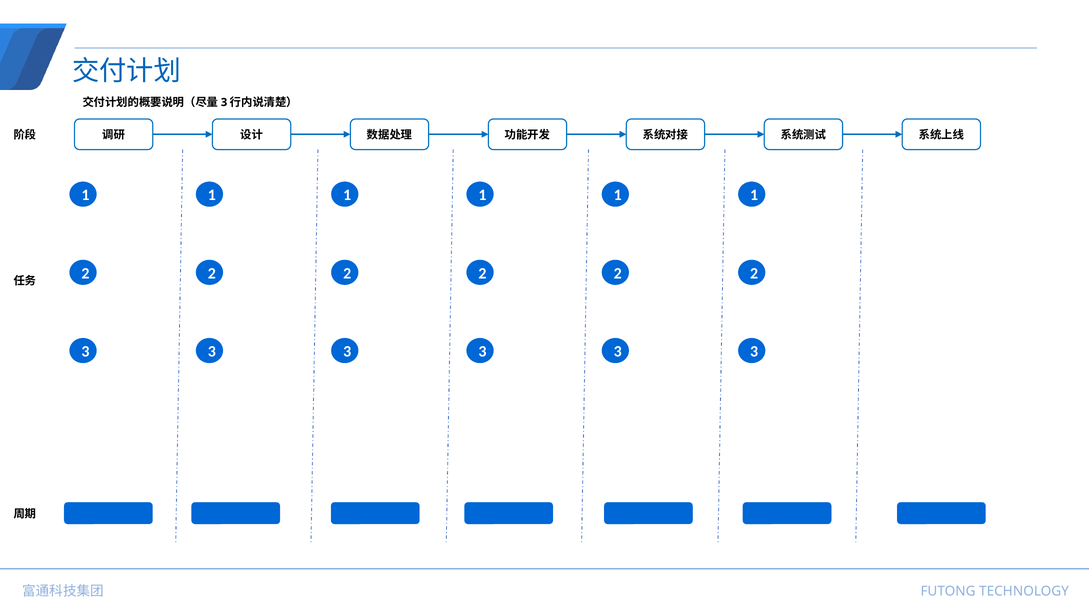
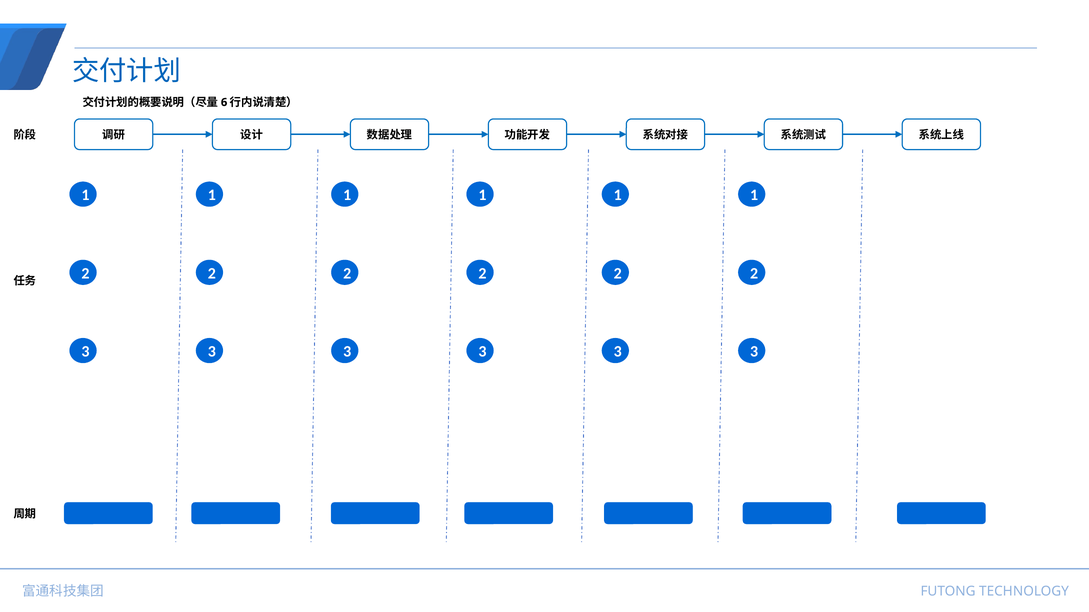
3 at (224, 102): 3 -> 6
